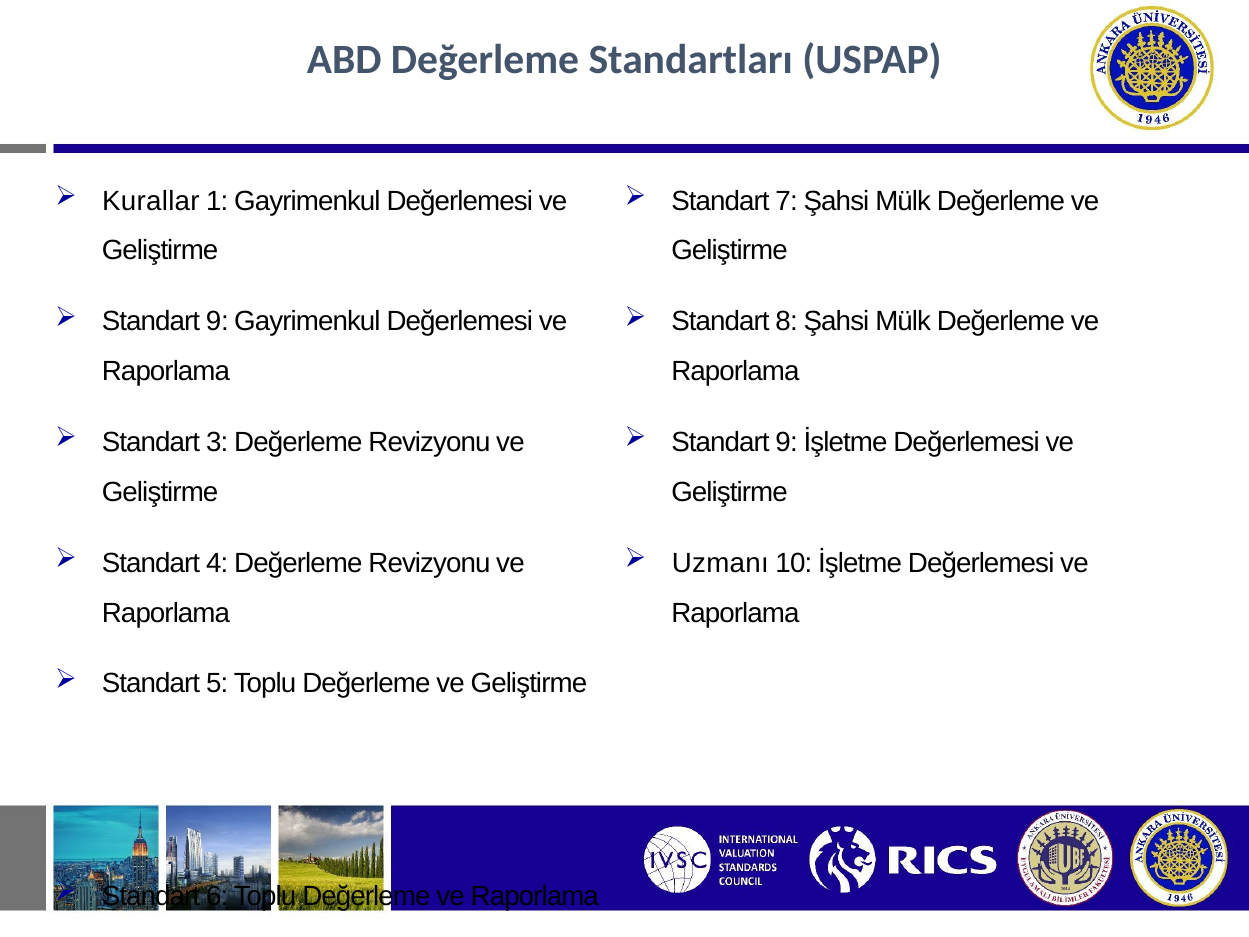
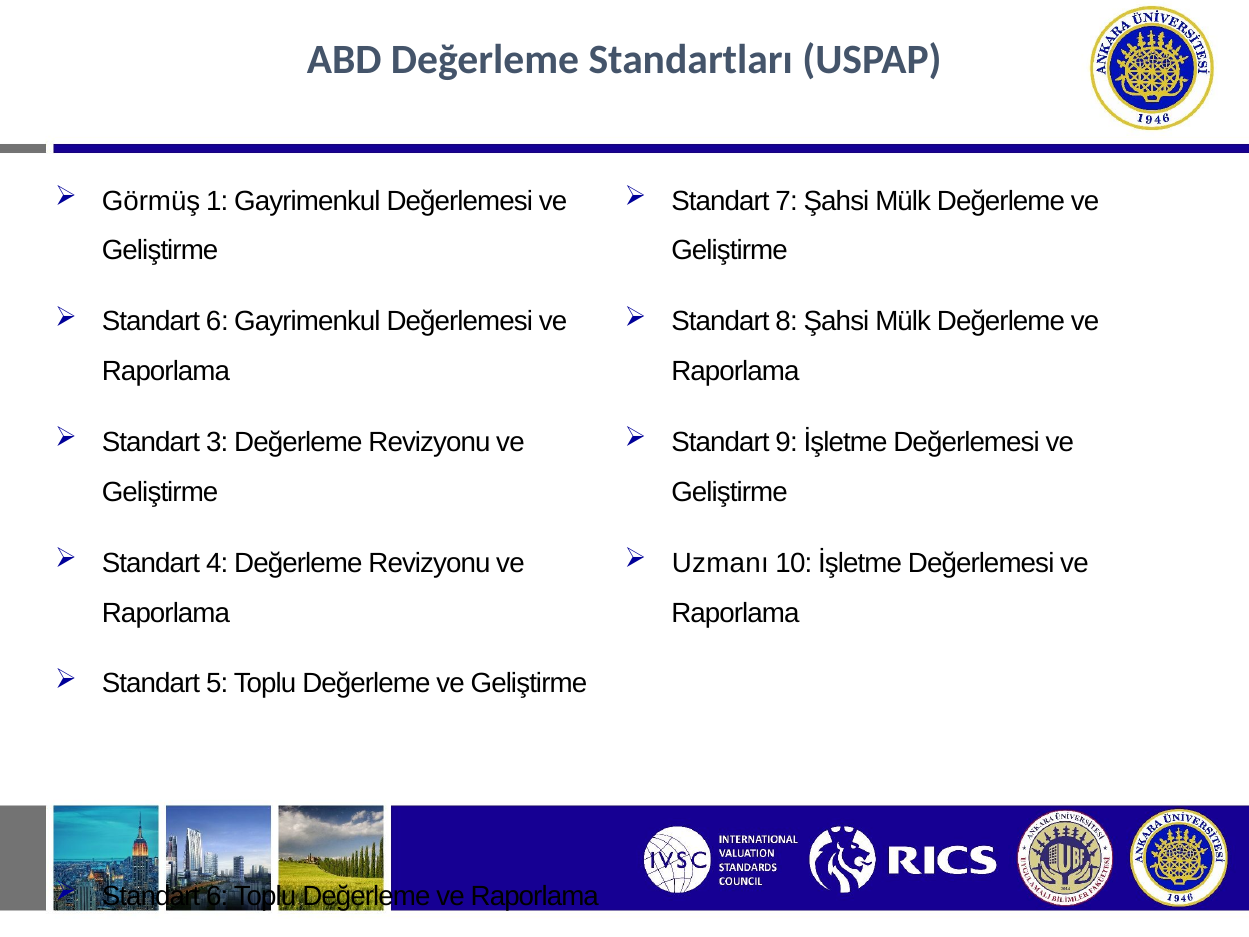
Kurallar: Kurallar -> Görmüş
9 at (217, 322): 9 -> 6
